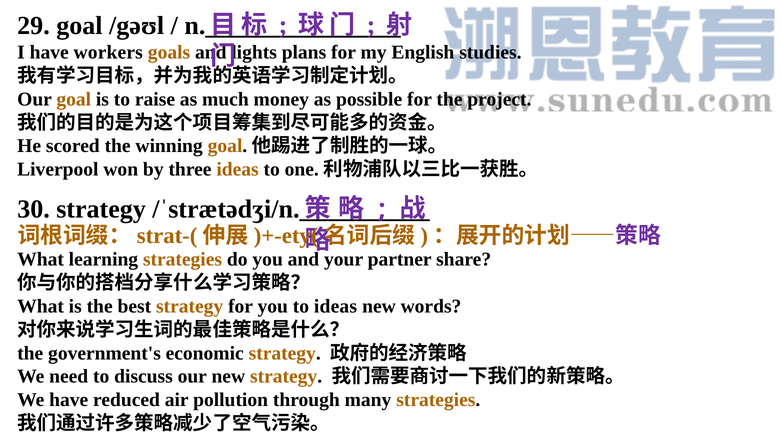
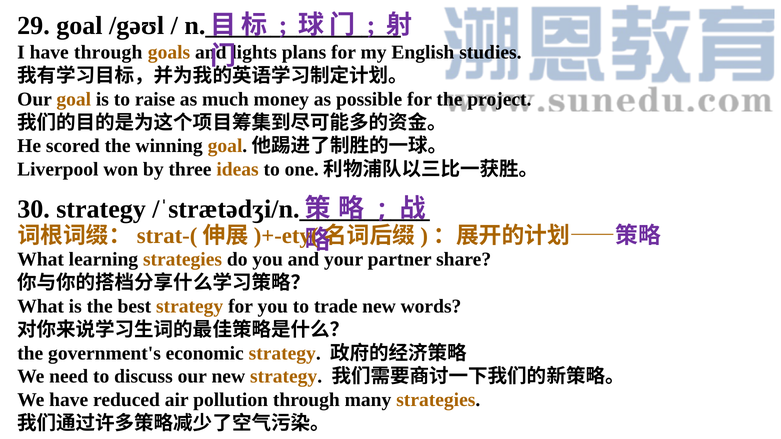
have workers: workers -> through
to ideas: ideas -> trade
